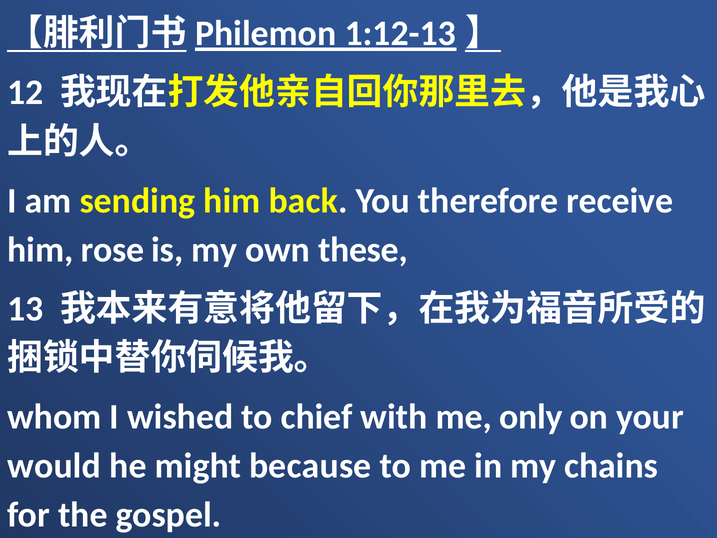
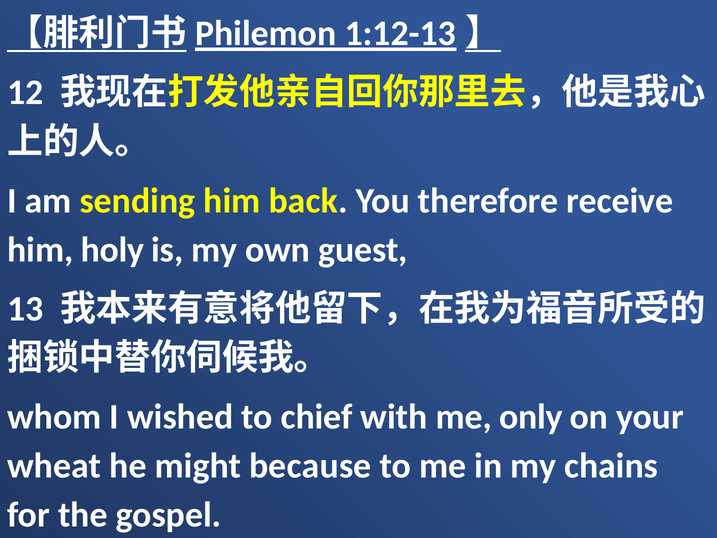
rose: rose -> holy
these: these -> guest
would: would -> wheat
